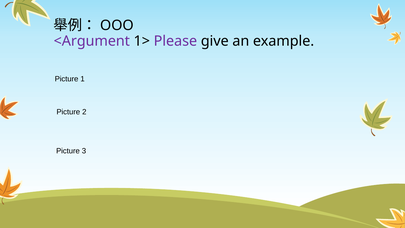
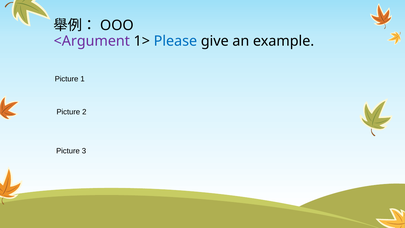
Please colour: purple -> blue
